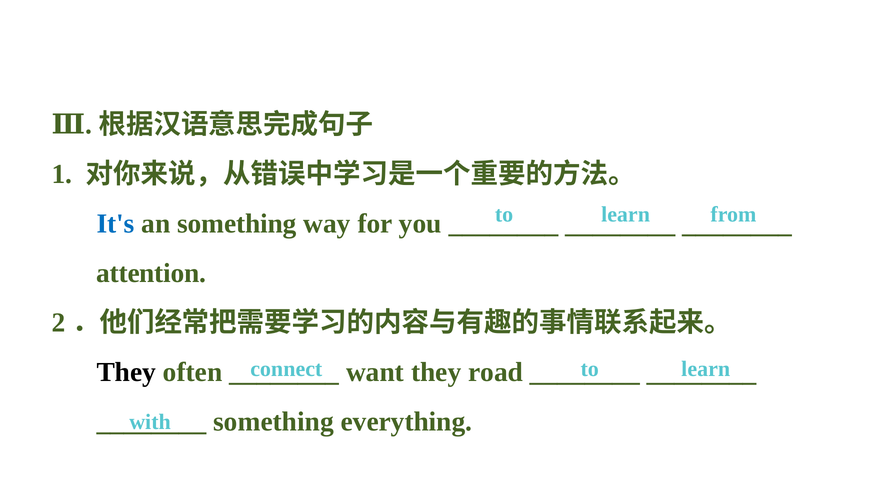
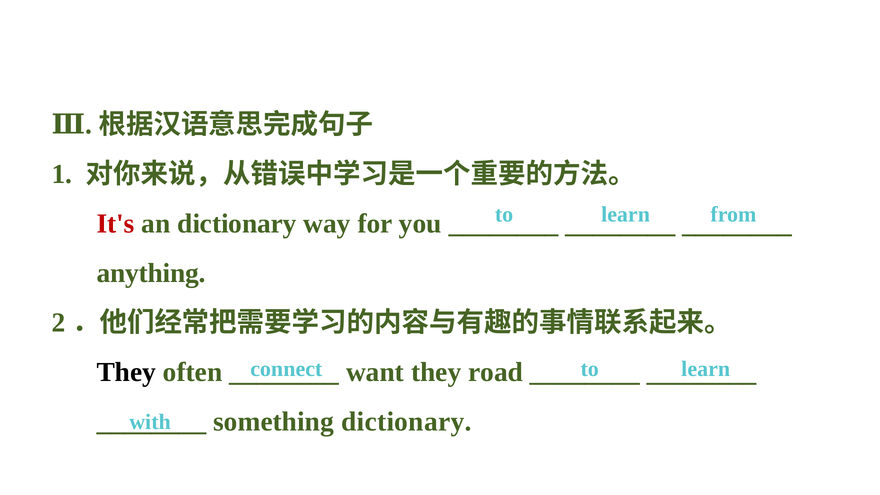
It's colour: blue -> red
an something: something -> dictionary
attention: attention -> anything
something everything: everything -> dictionary
